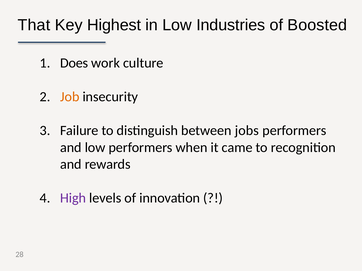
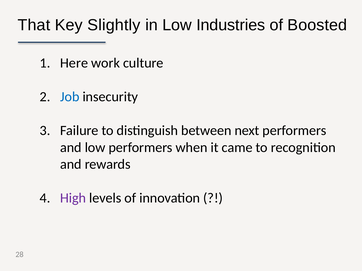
Highest: Highest -> Slightly
Does: Does -> Here
Job colour: orange -> blue
jobs: jobs -> next
